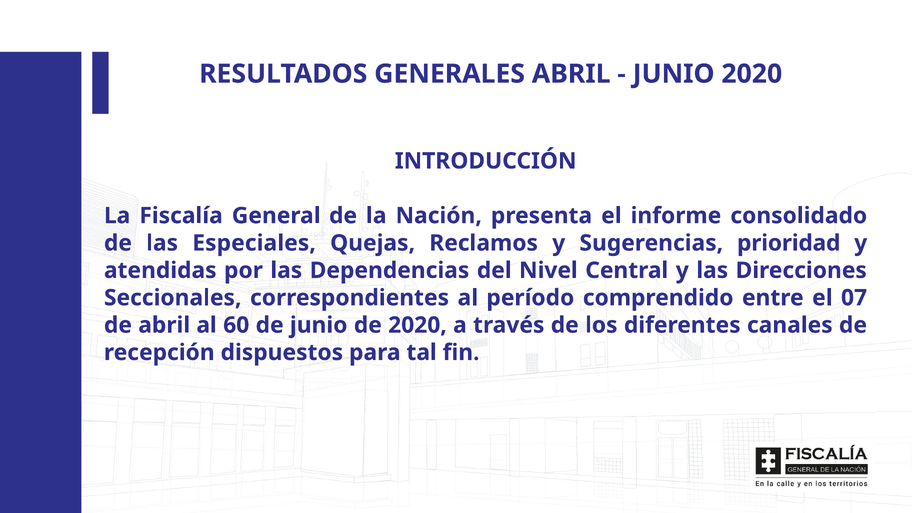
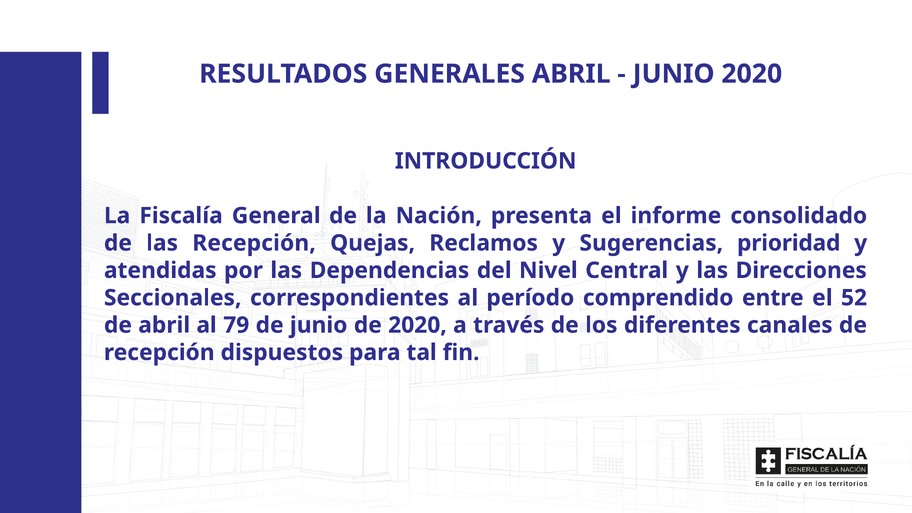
las Especiales: Especiales -> Recepción
07: 07 -> 52
60: 60 -> 79
